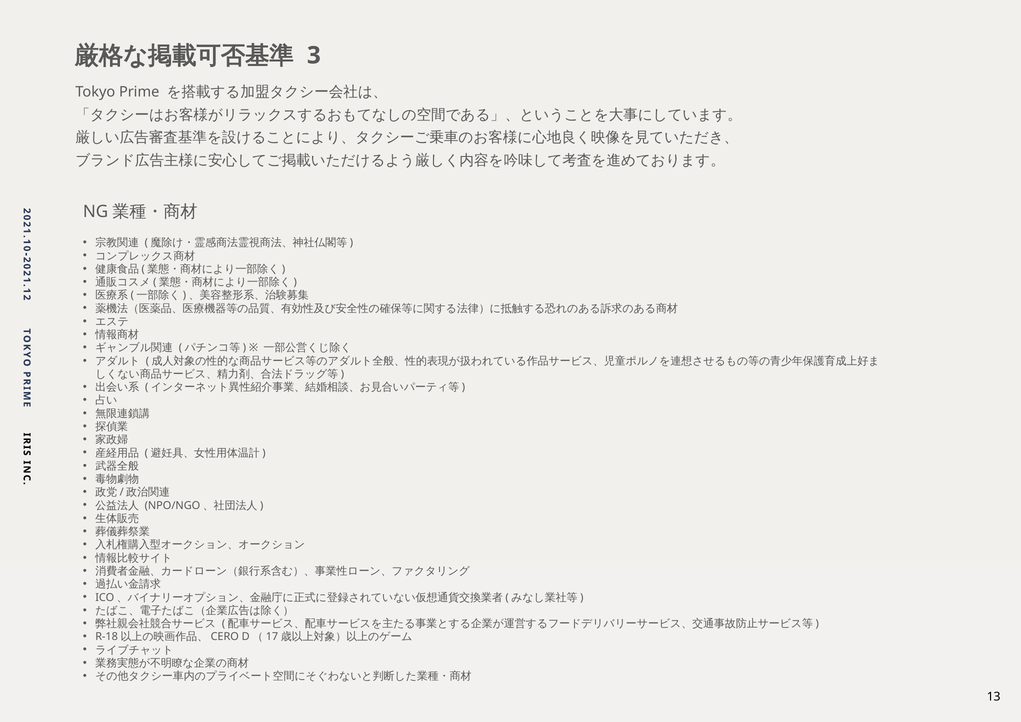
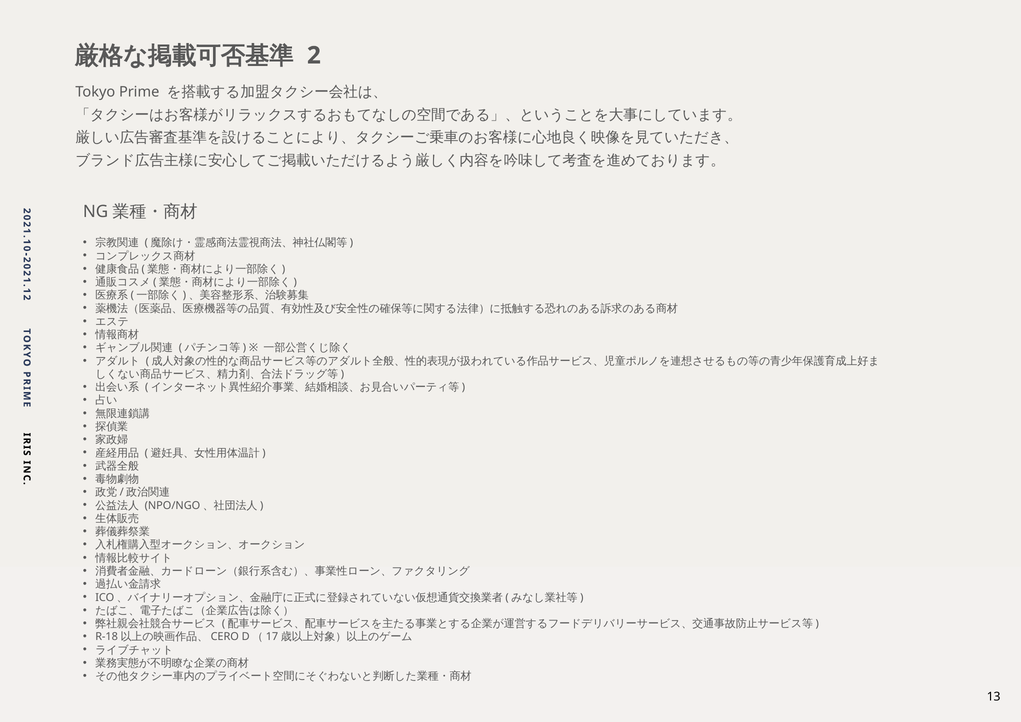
3 at (314, 55): 3 -> 2
